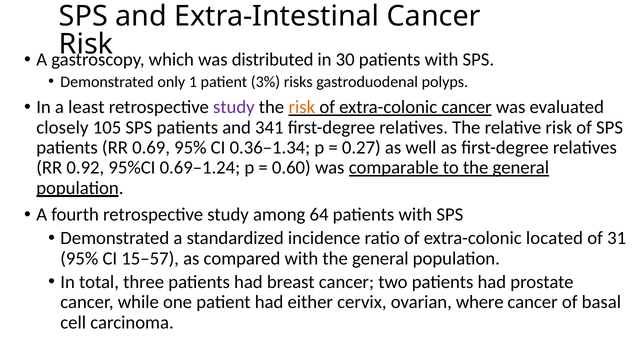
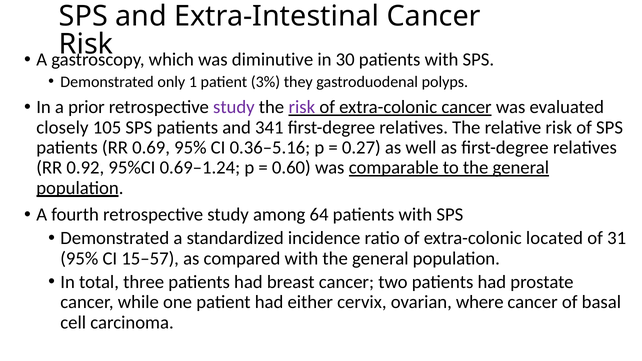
distributed: distributed -> diminutive
risks: risks -> they
least: least -> prior
risk at (302, 107) colour: orange -> purple
0.36–1.34: 0.36–1.34 -> 0.36–5.16
